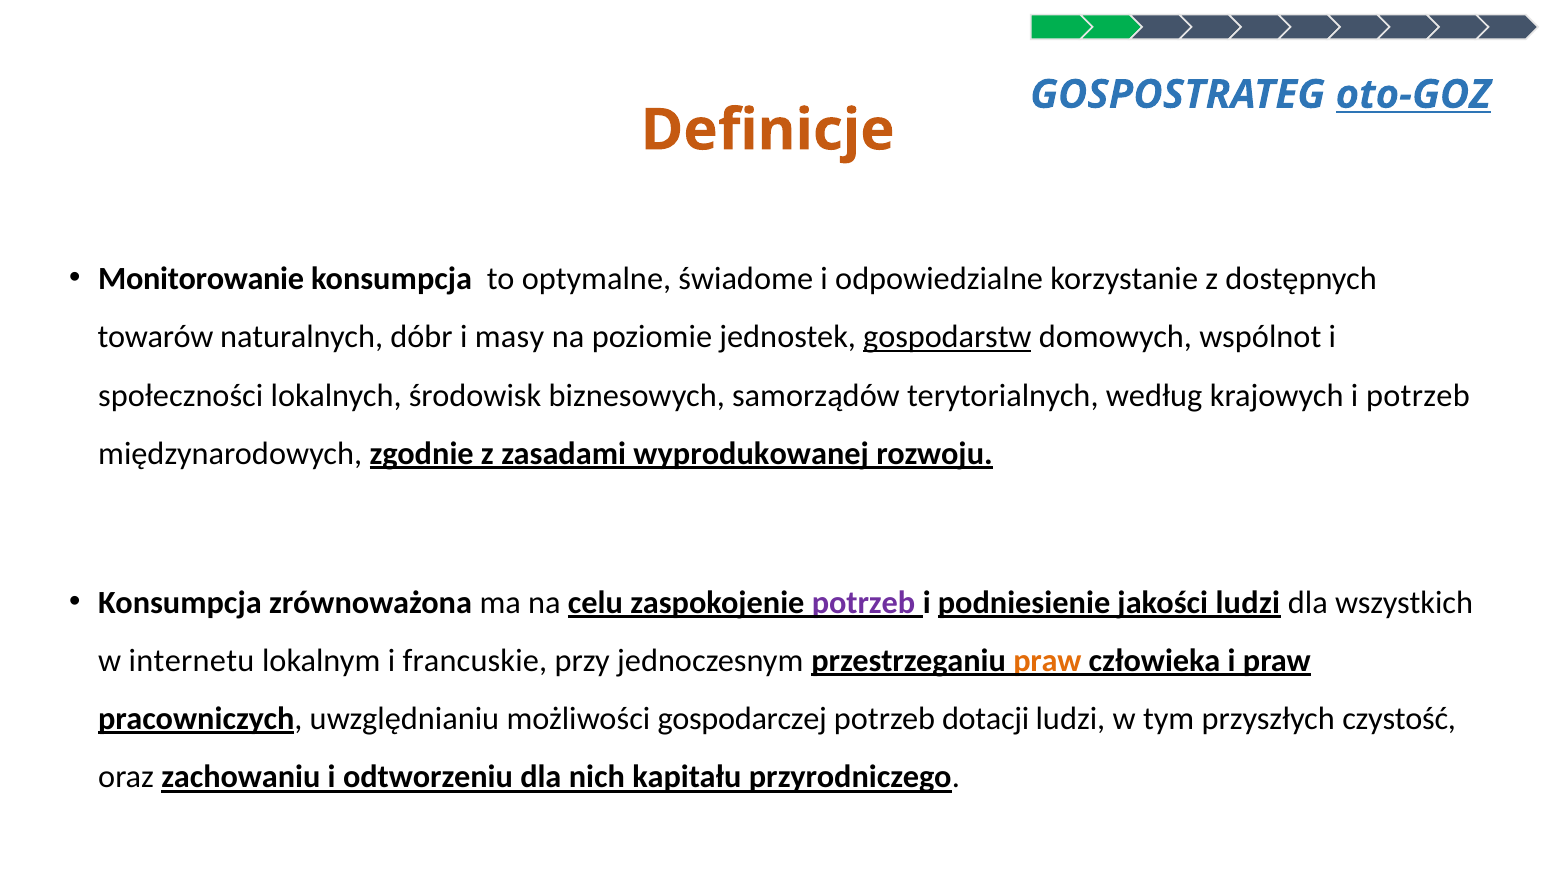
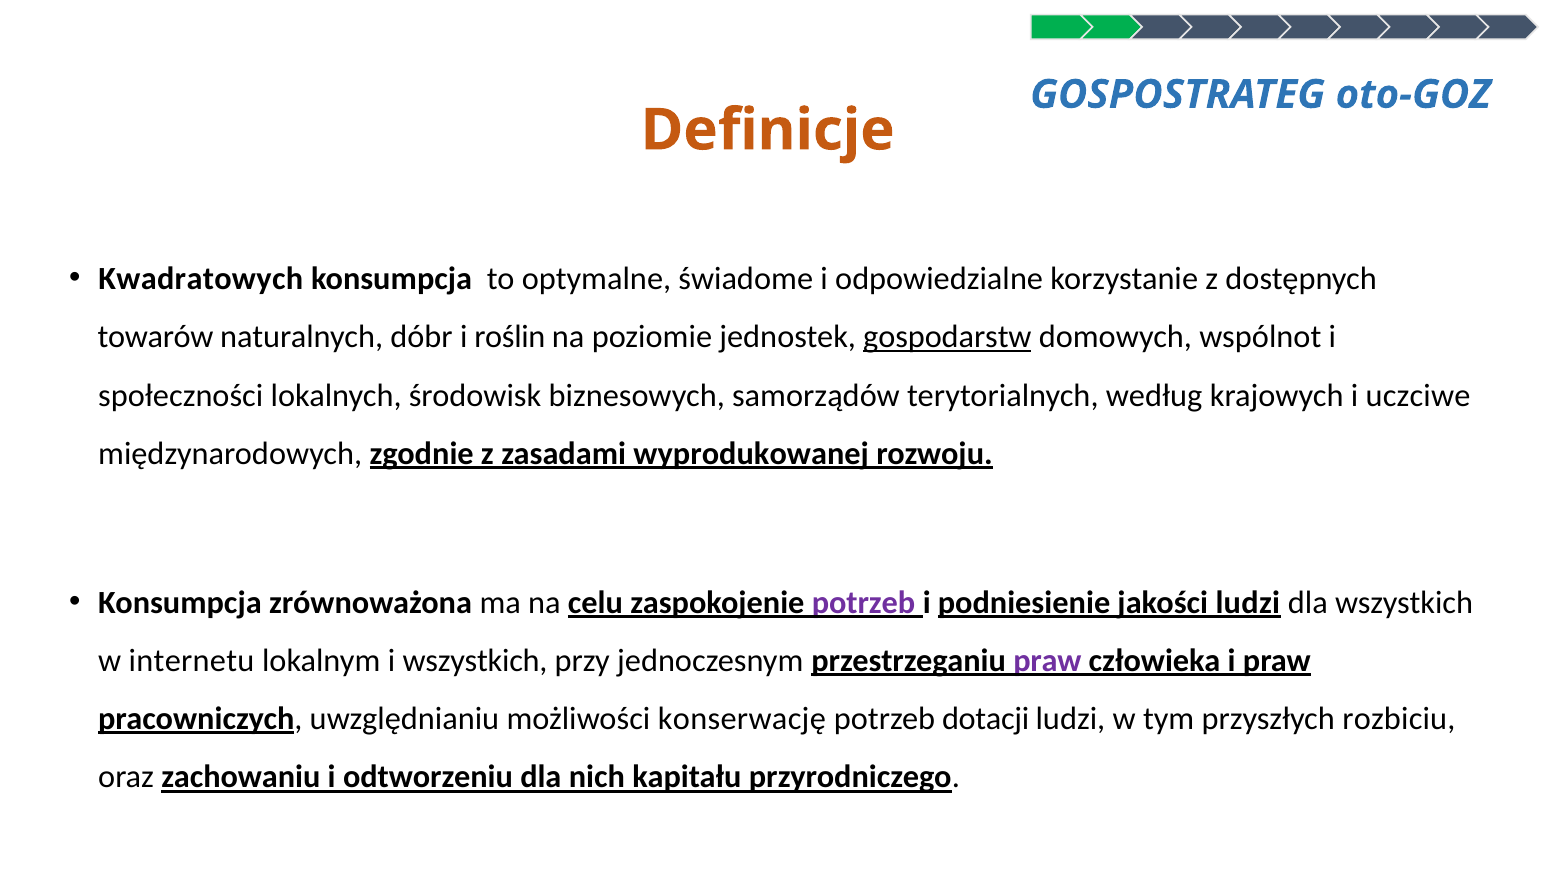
oto-GOZ underline: present -> none
Monitorowanie: Monitorowanie -> Kwadratowych
masy: masy -> roślin
i potrzeb: potrzeb -> uczciwe
i francuskie: francuskie -> wszystkich
praw at (1047, 661) colour: orange -> purple
gospodarczej: gospodarczej -> konserwację
czystość: czystość -> rozbiciu
